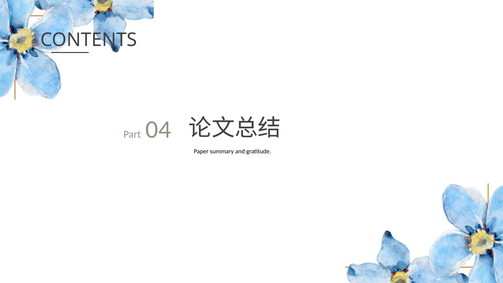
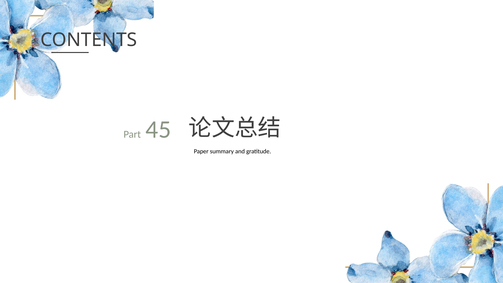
04: 04 -> 45
